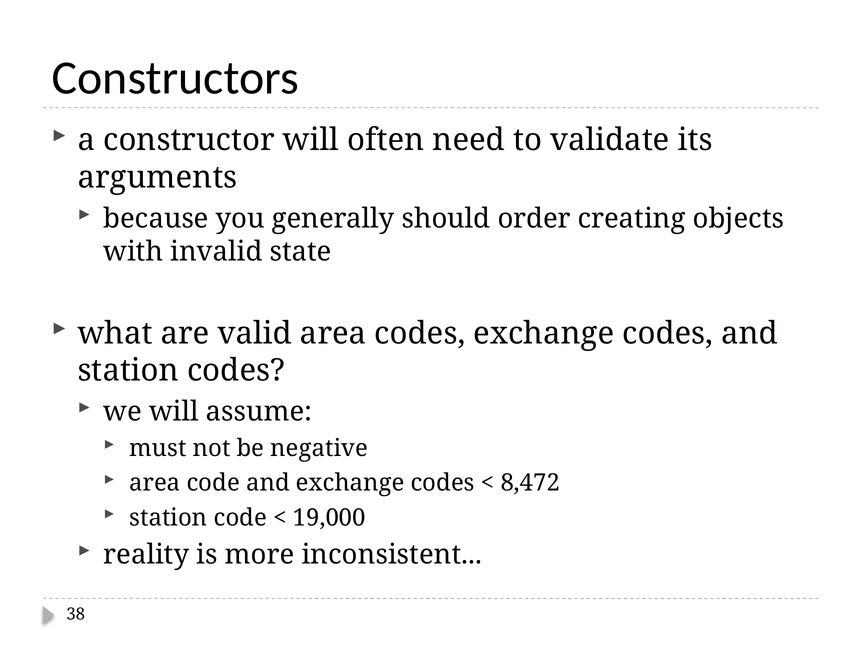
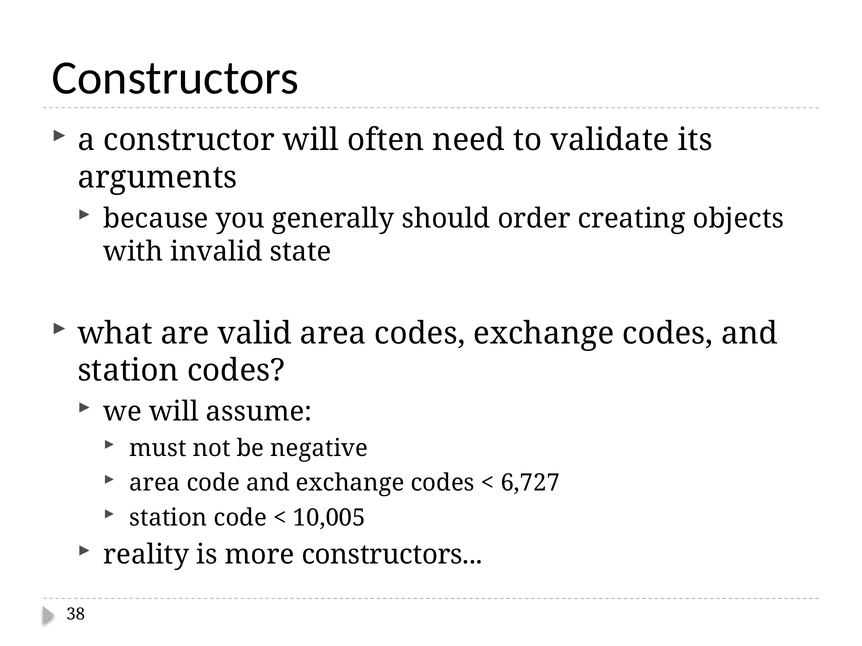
8,472: 8,472 -> 6,727
19,000: 19,000 -> 10,005
more inconsistent: inconsistent -> constructors
